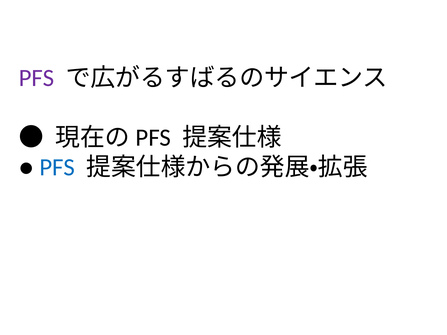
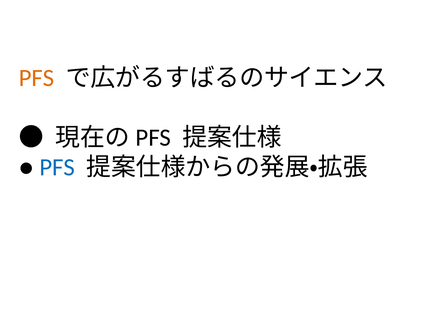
PFS at (37, 78) colour: purple -> orange
